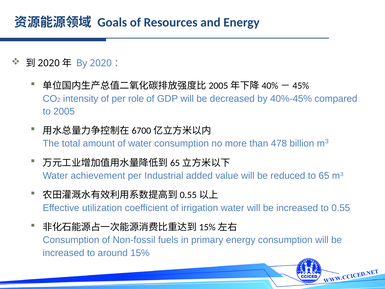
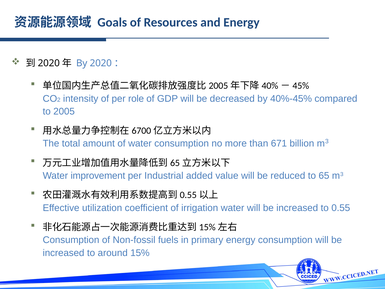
478: 478 -> 671
achievement: achievement -> improvement
